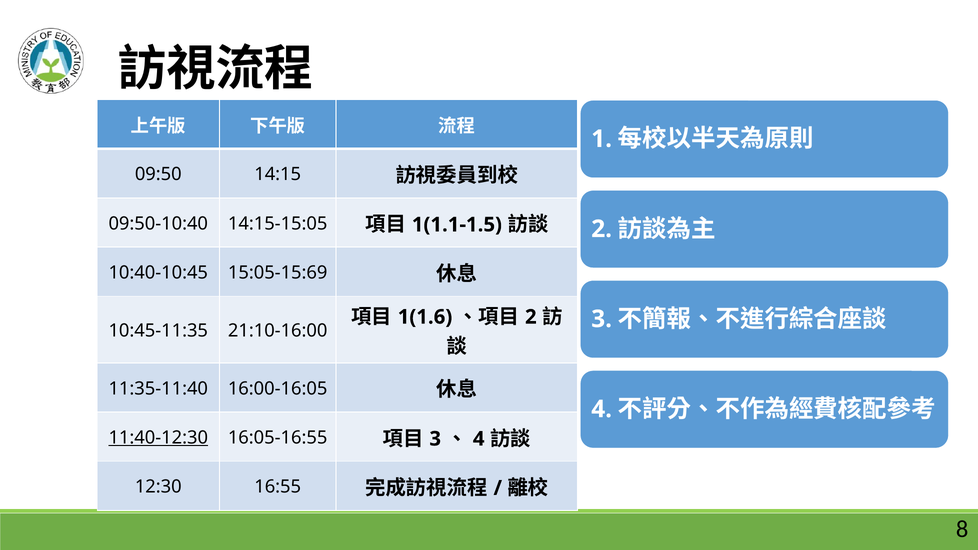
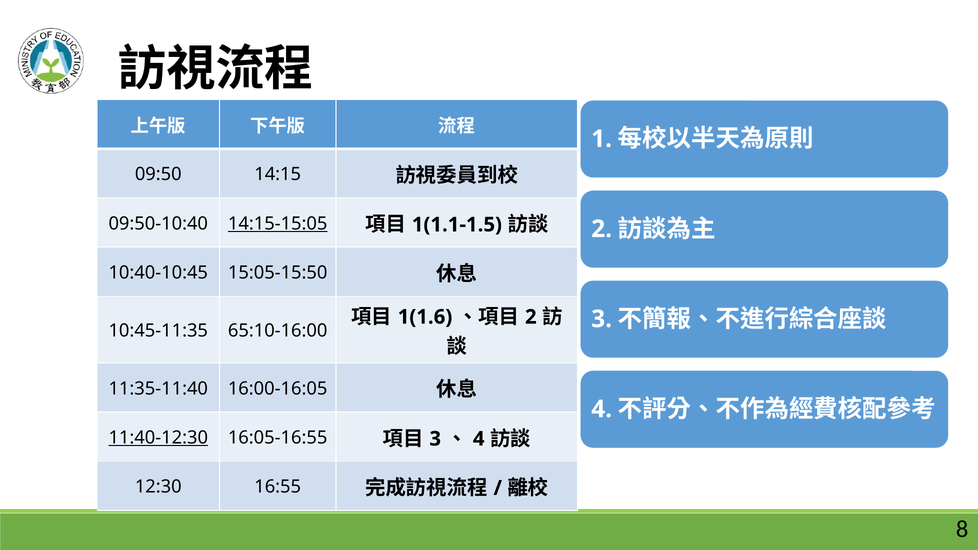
14:15-15:05 underline: none -> present
15:05-15:69: 15:05-15:69 -> 15:05-15:50
21:10-16:00: 21:10-16:00 -> 65:10-16:00
